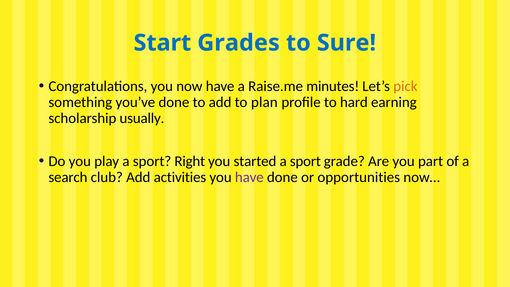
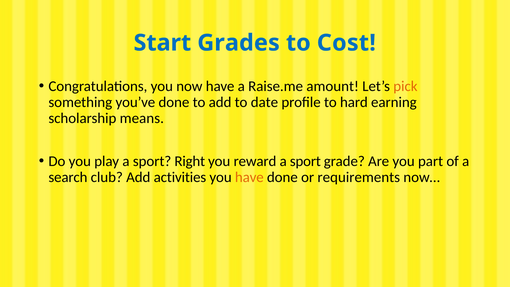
Sure: Sure -> Cost
minutes: minutes -> amount
plan: plan -> date
usually: usually -> means
started: started -> reward
have at (249, 177) colour: purple -> orange
opportunities: opportunities -> requirements
